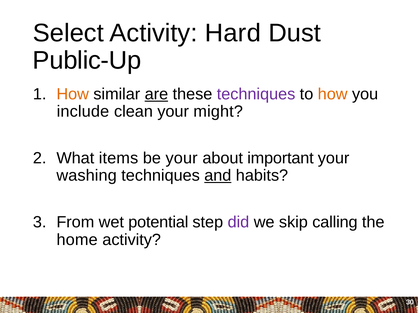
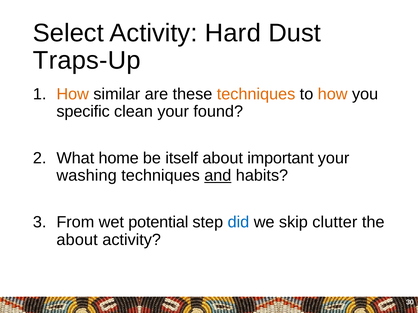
Public-Up: Public-Up -> Traps-Up
are underline: present -> none
techniques at (256, 94) colour: purple -> orange
include: include -> specific
might: might -> found
items: items -> home
be your: your -> itself
did colour: purple -> blue
calling: calling -> clutter
home at (77, 240): home -> about
